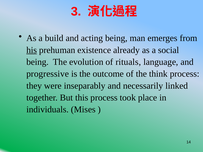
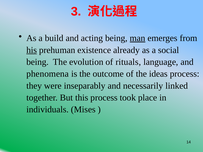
man underline: none -> present
progressive: progressive -> phenomena
think: think -> ideas
